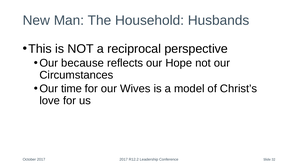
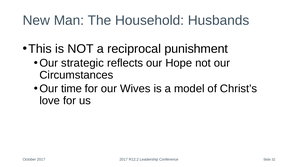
perspective: perspective -> punishment
because: because -> strategic
